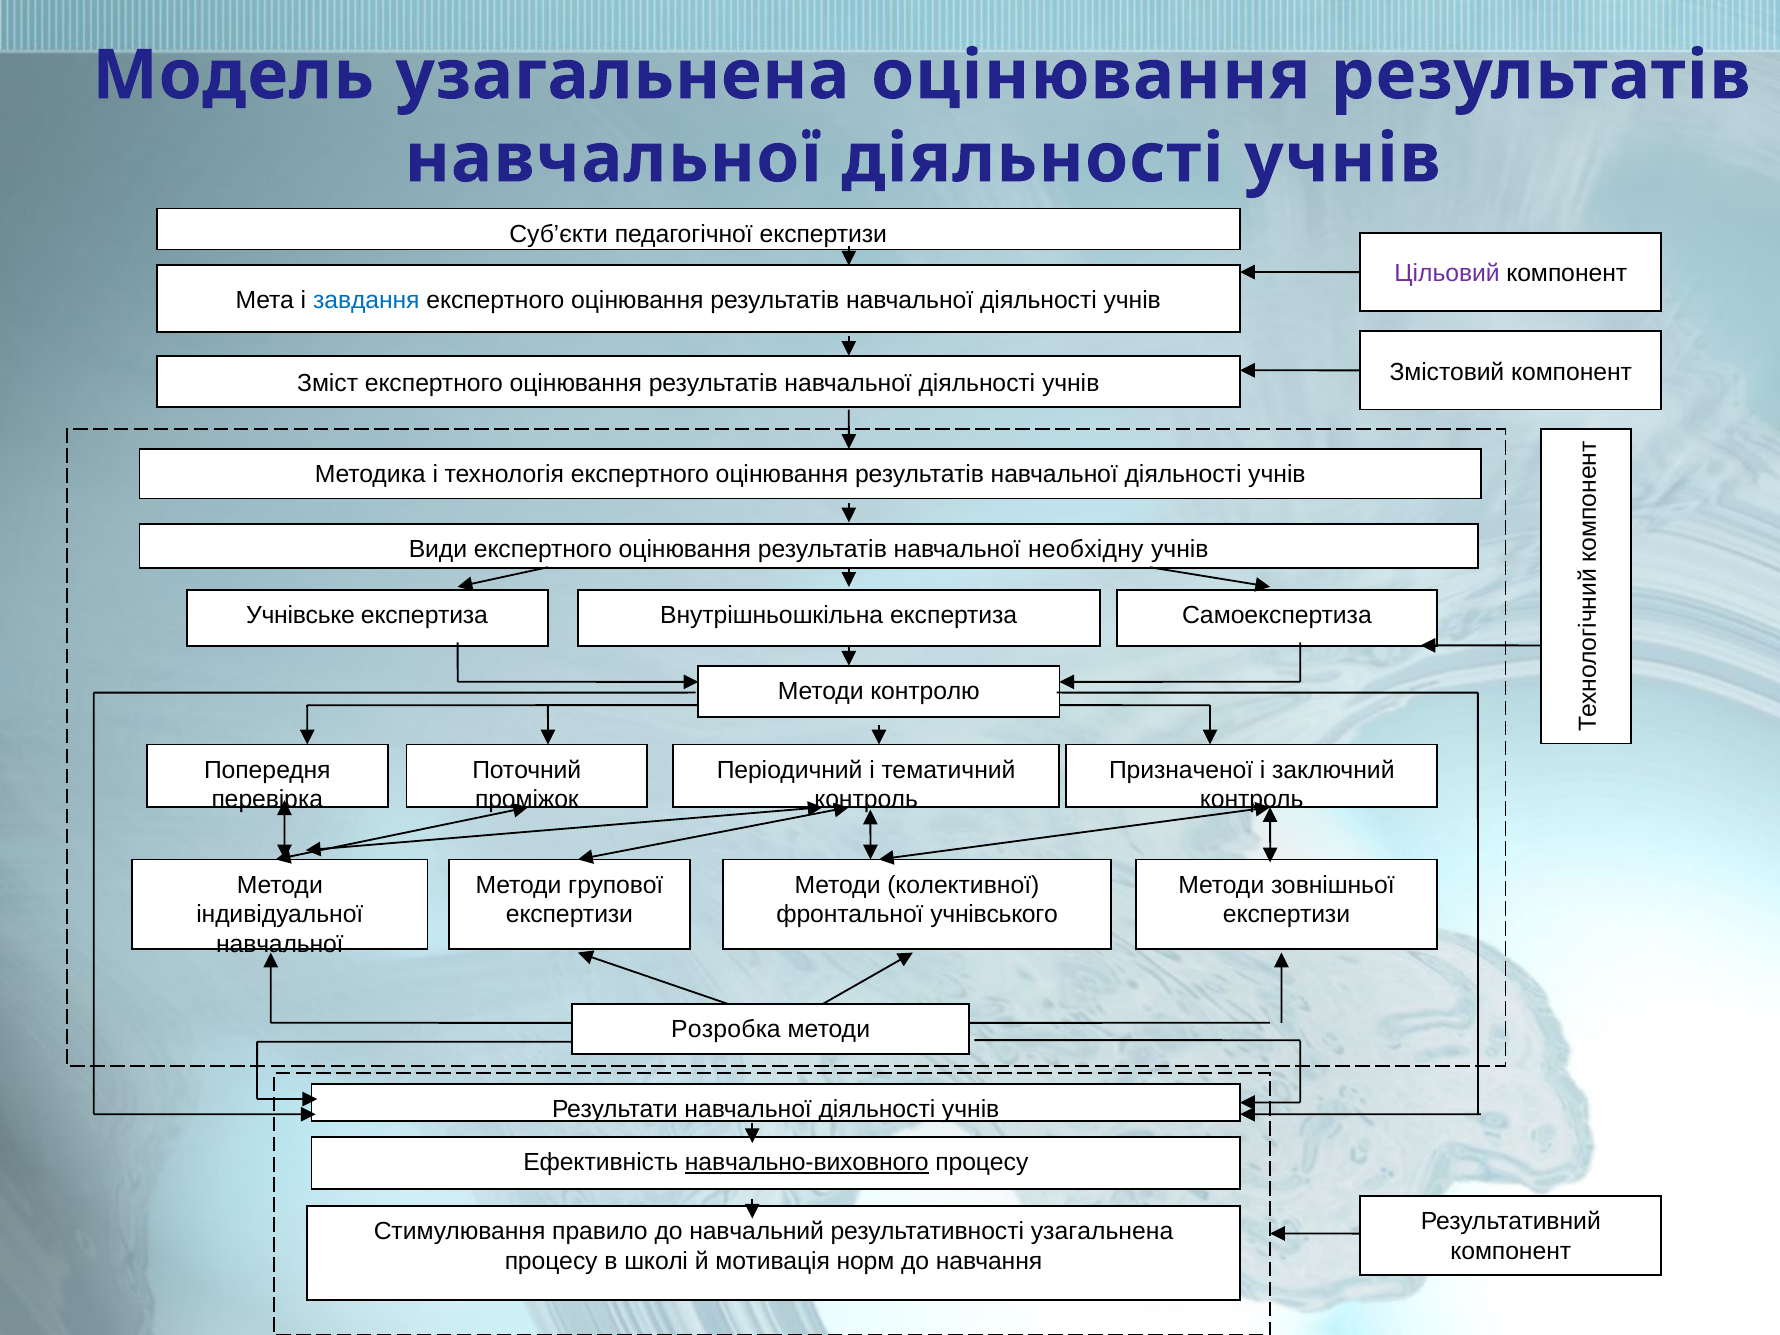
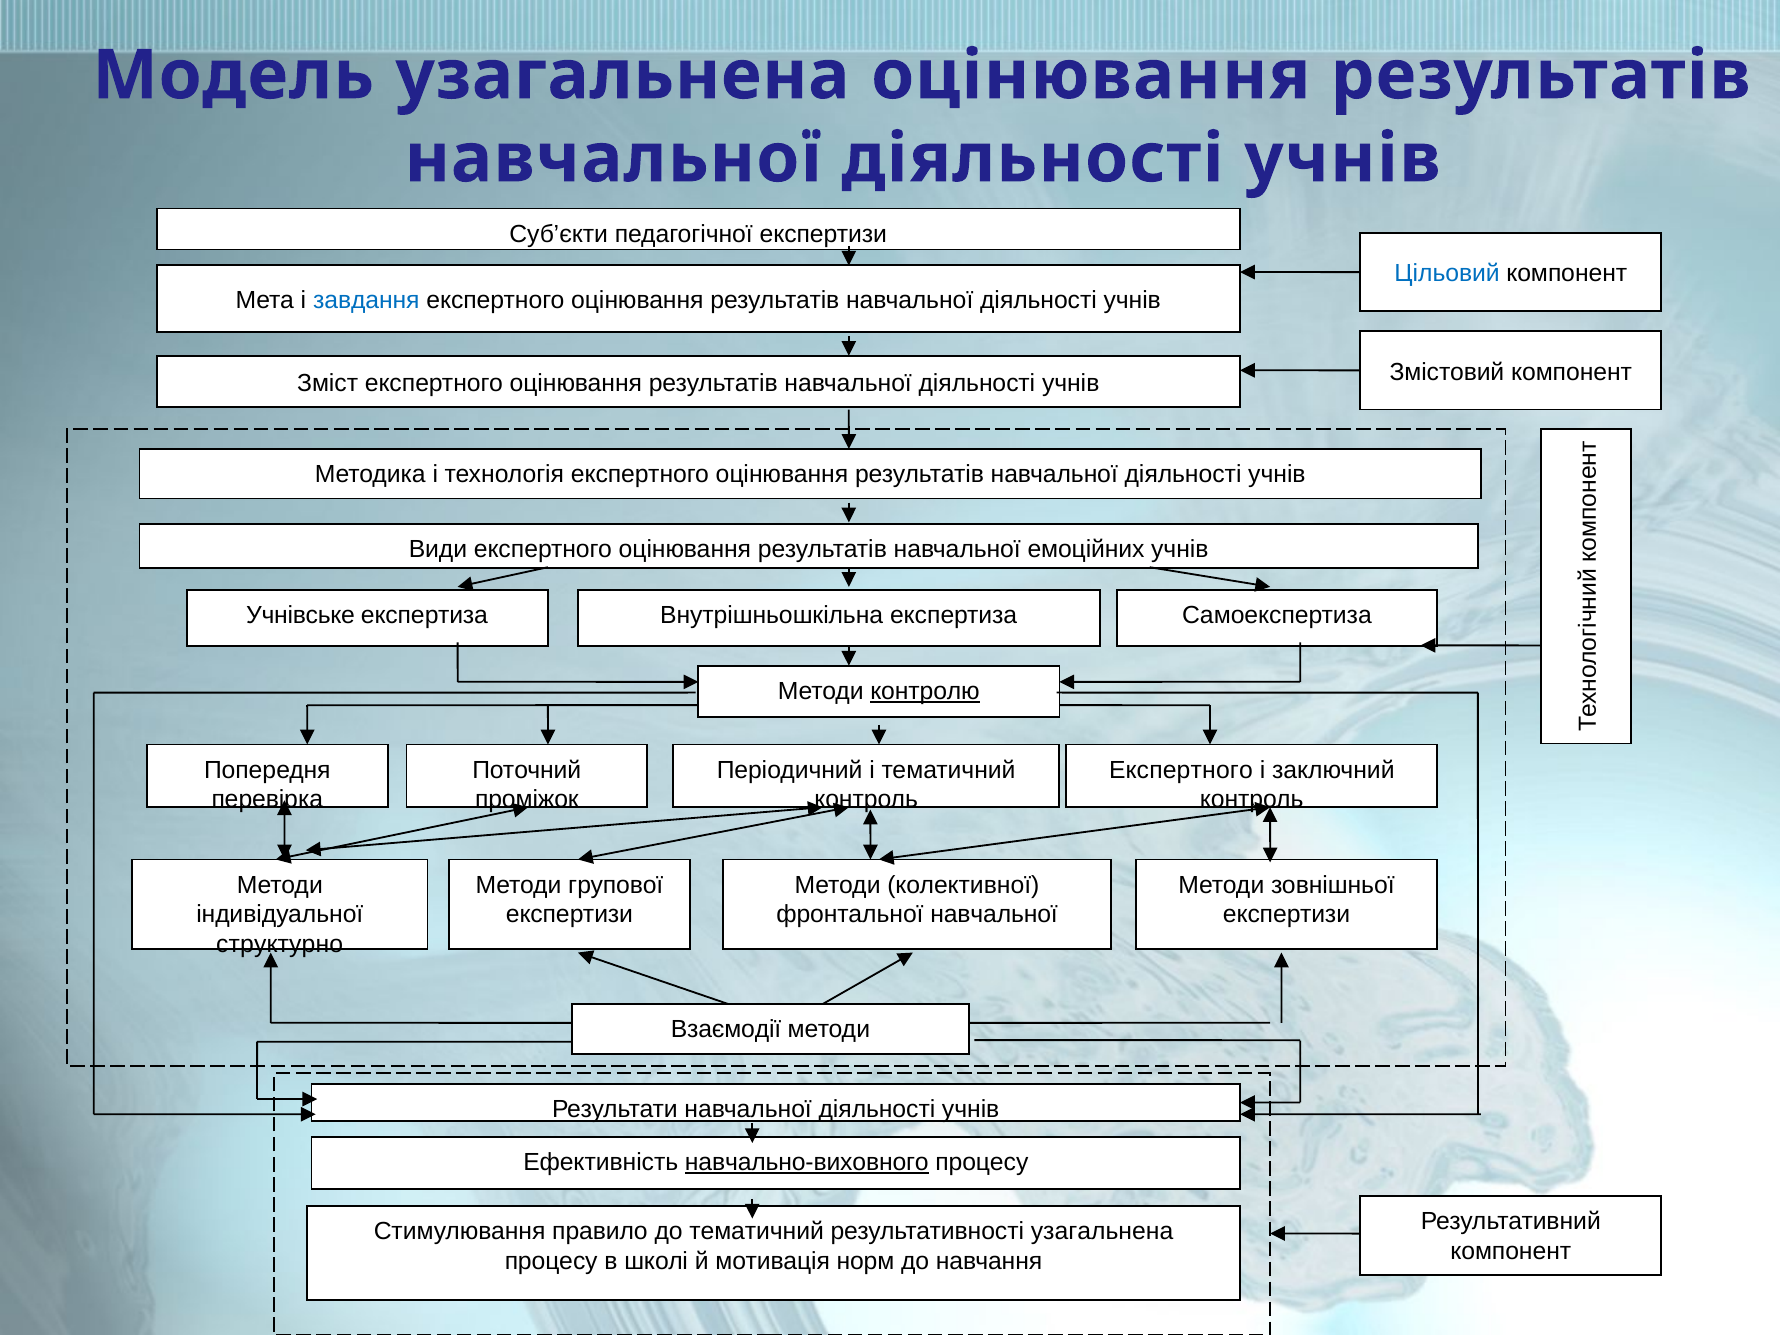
Цільовий colour: purple -> blue
необхідну: необхідну -> емоційних
контролю underline: none -> present
Призначеної at (1181, 770): Призначеної -> Експертного
фронтальної учнівського: учнівського -> навчальної
навчальної at (280, 944): навчальної -> структурно
Розробка: Розробка -> Взаємодії
до навчальний: навчальний -> тематичний
